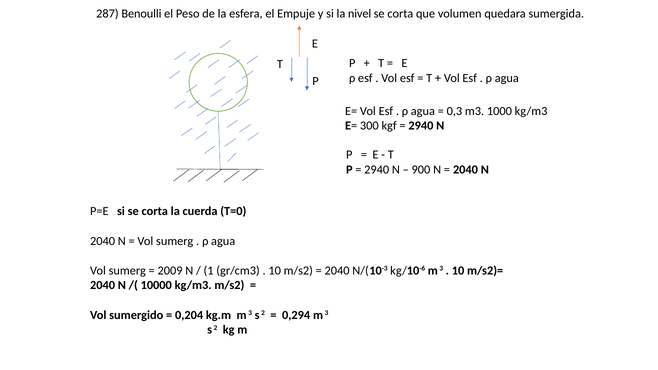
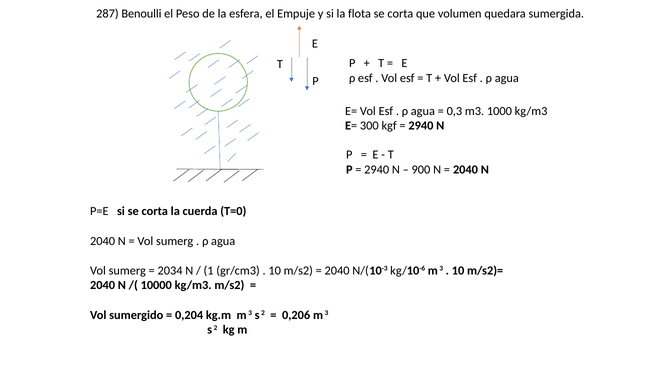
nivel: nivel -> flota
2009: 2009 -> 2034
0,294: 0,294 -> 0,206
